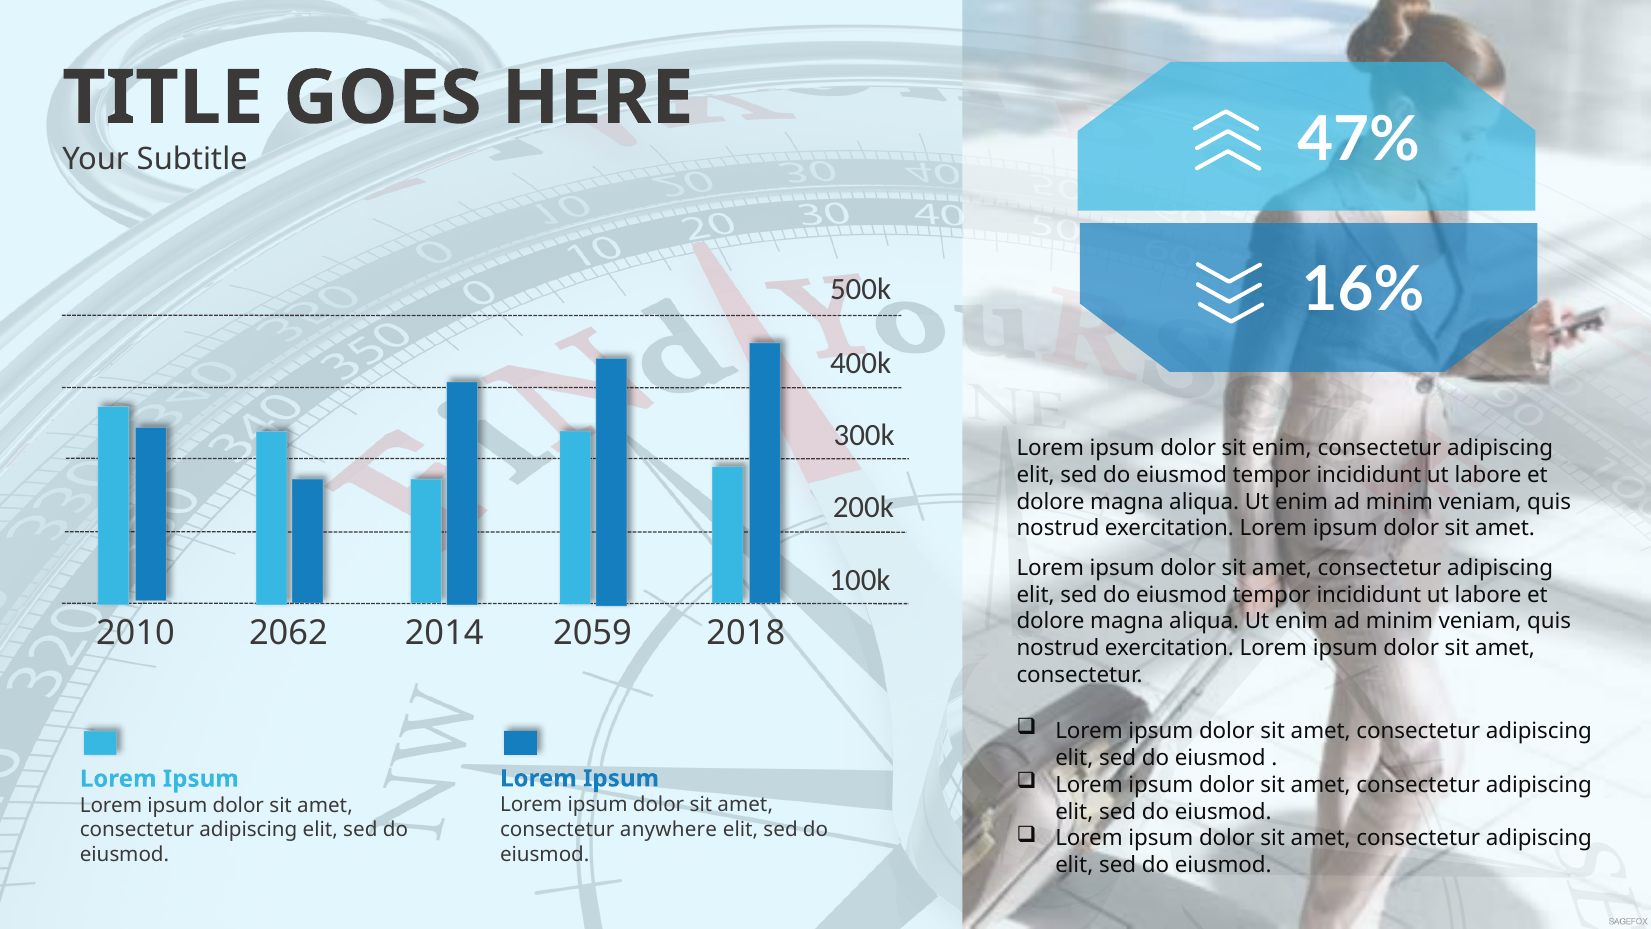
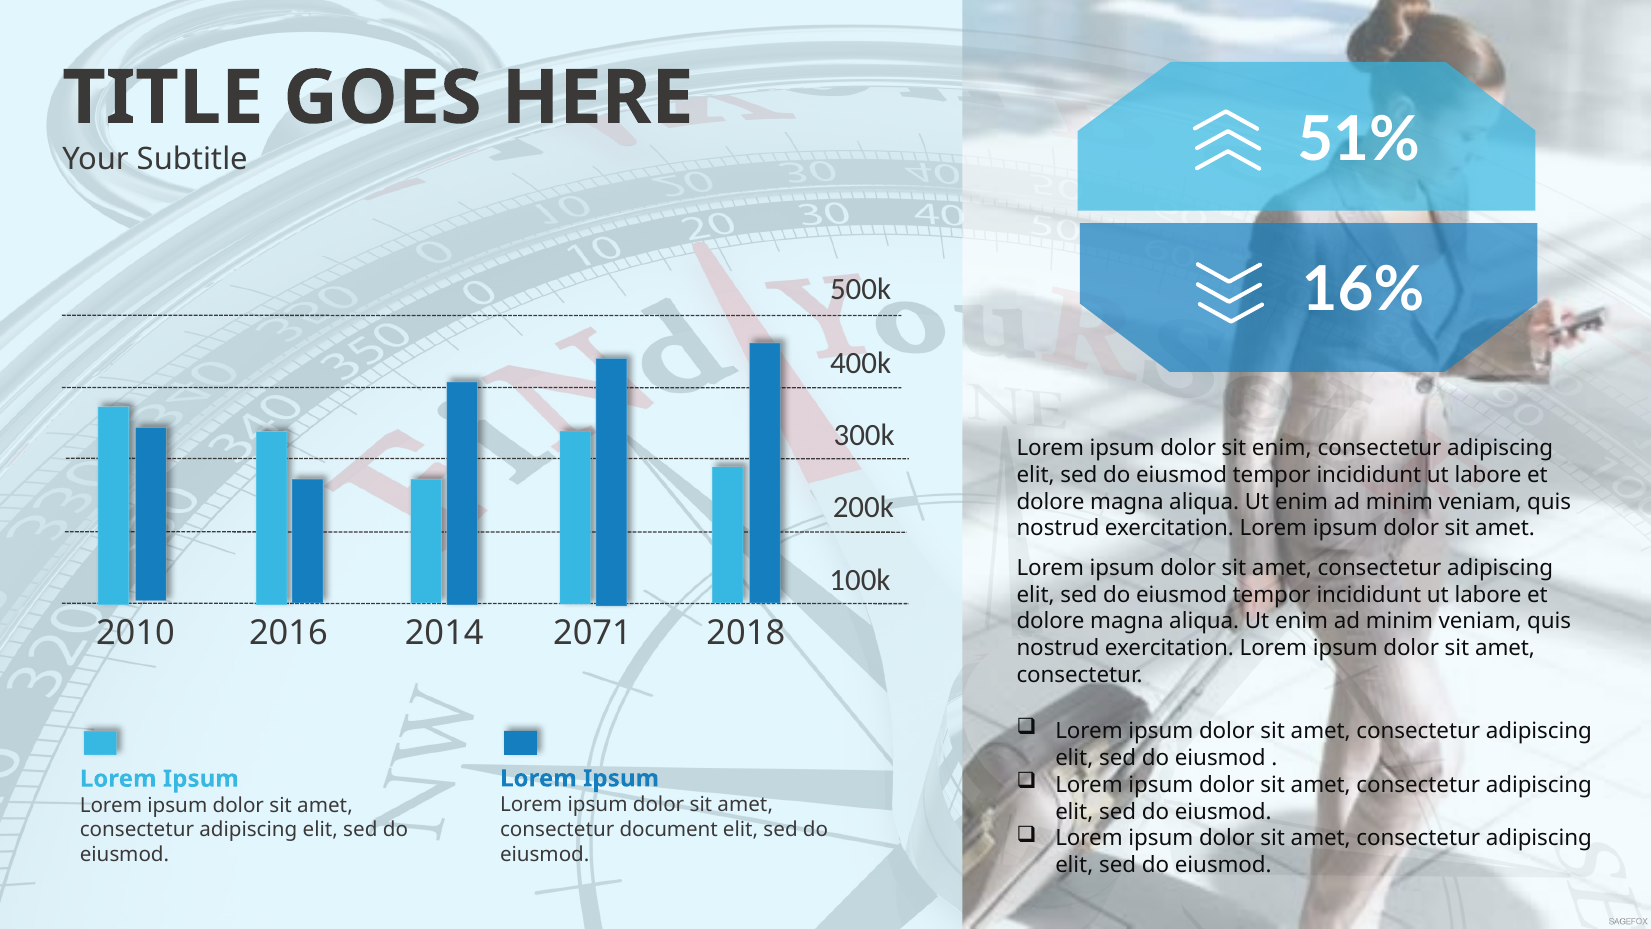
47%: 47% -> 51%
2062: 2062 -> 2016
2059: 2059 -> 2071
anywhere: anywhere -> document
